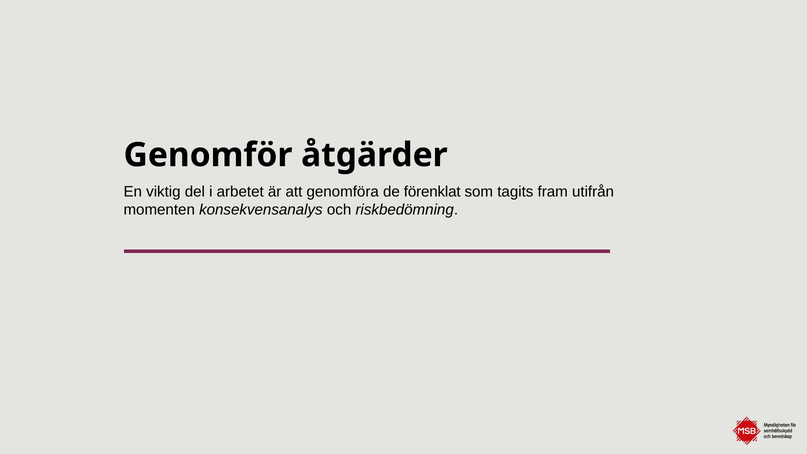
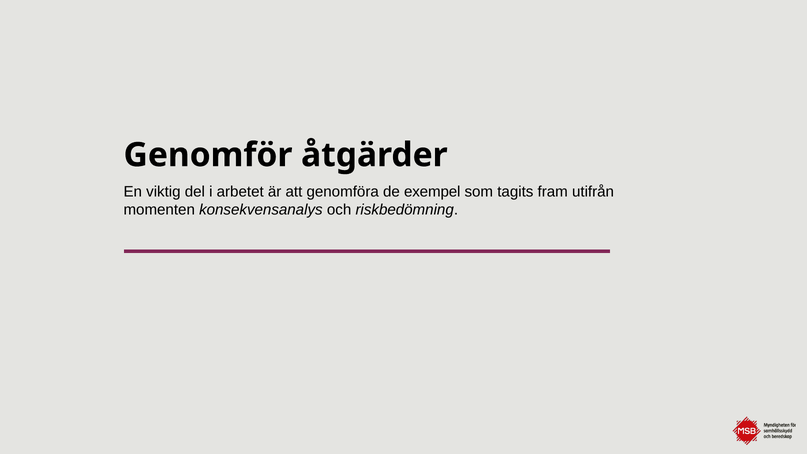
förenklat: förenklat -> exempel
